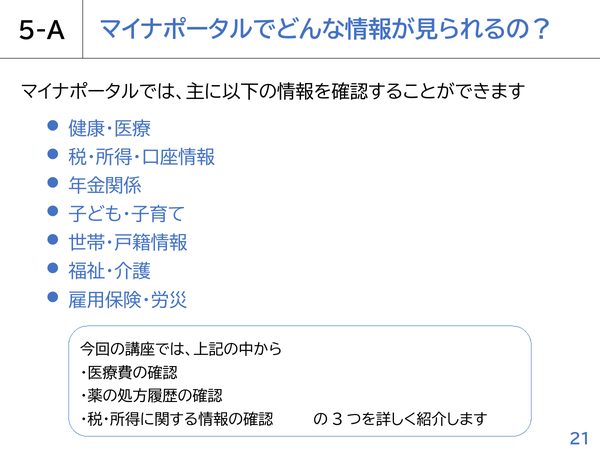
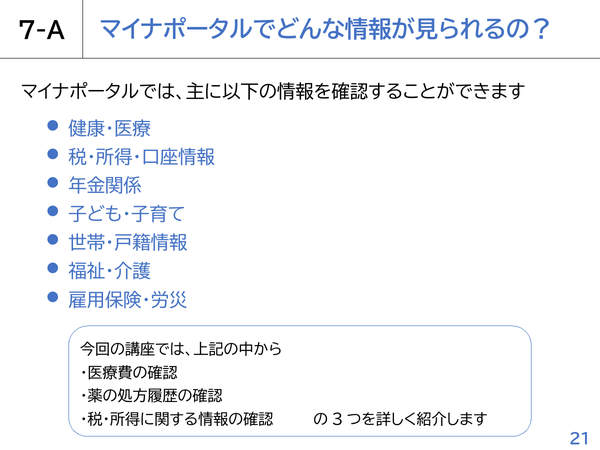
5-A: 5-A -> 7-A
